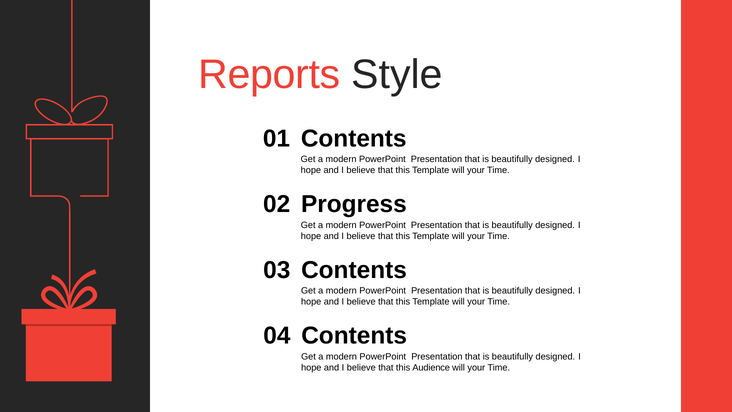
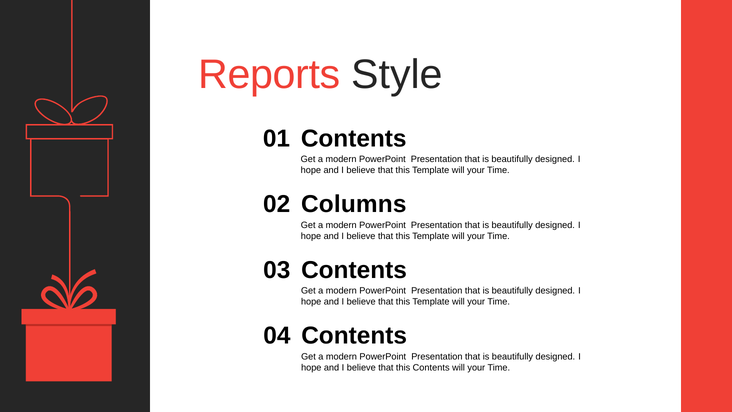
Progress: Progress -> Columns
this Audience: Audience -> Contents
